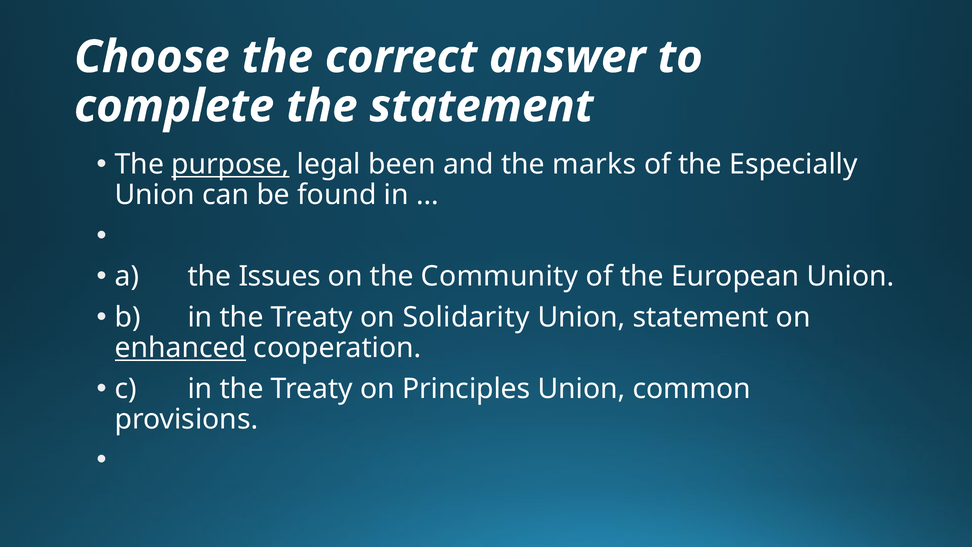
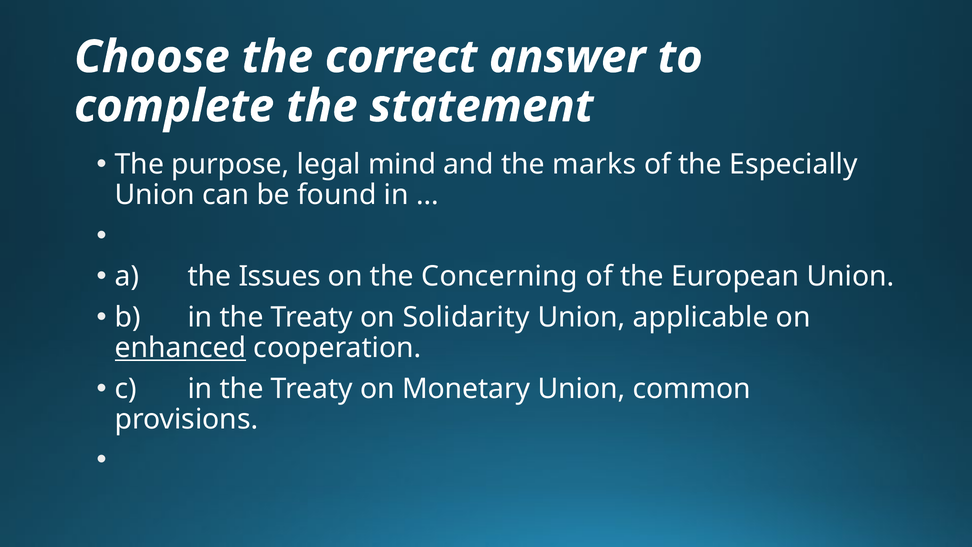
purpose underline: present -> none
been: been -> mind
Community: Community -> Concerning
Union statement: statement -> applicable
Principles: Principles -> Monetary
